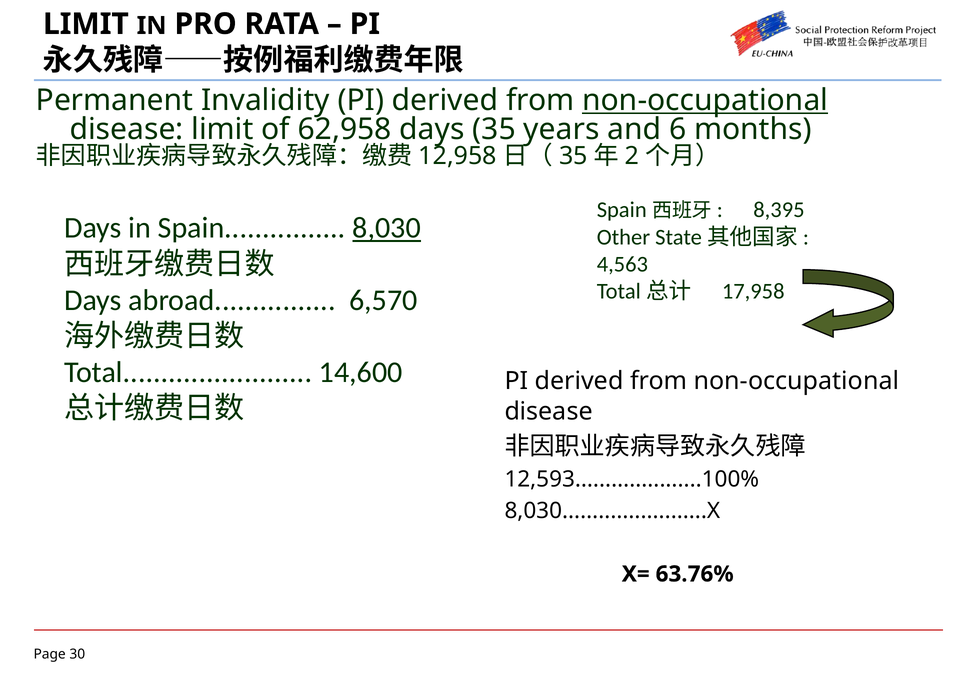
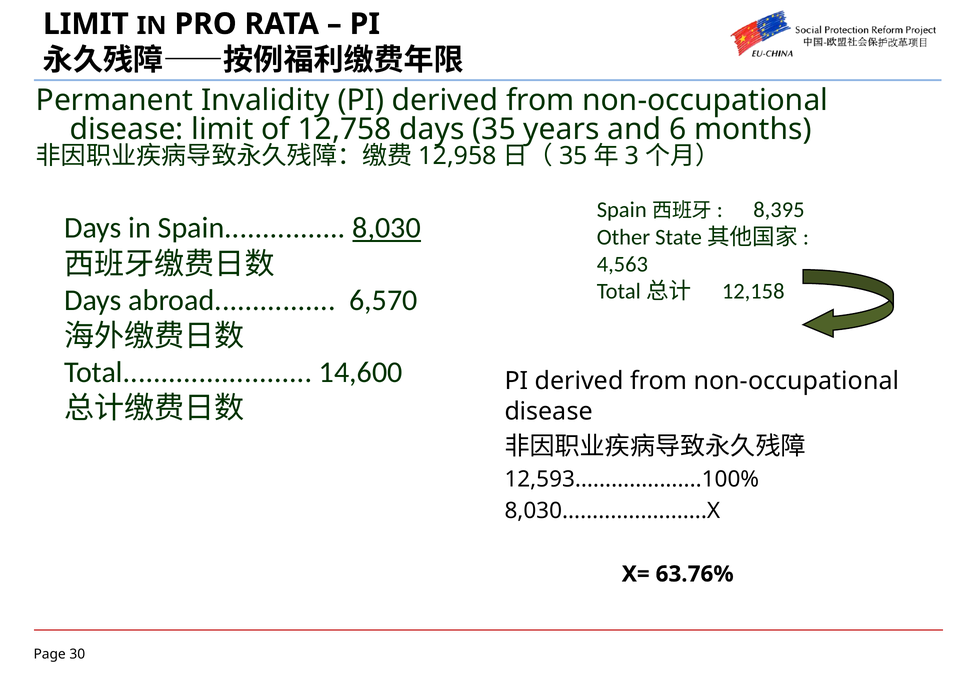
non-occupational at (705, 100) underline: present -> none
62,958: 62,958 -> 12,758
2: 2 -> 3
17,958: 17,958 -> 12,158
